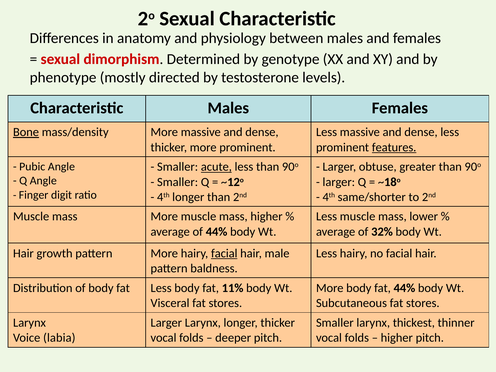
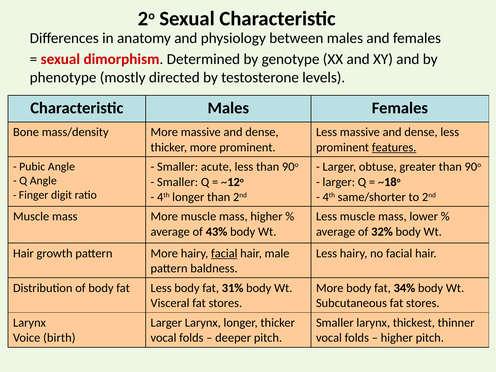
Bone underline: present -> none
acute underline: present -> none
of 44%: 44% -> 43%
11%: 11% -> 31%
fat 44%: 44% -> 34%
labia: labia -> birth
